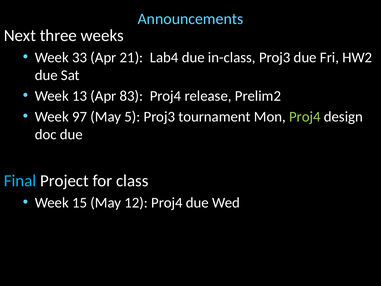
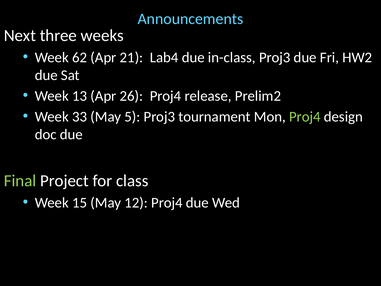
33: 33 -> 62
83: 83 -> 26
97: 97 -> 33
Final colour: light blue -> light green
